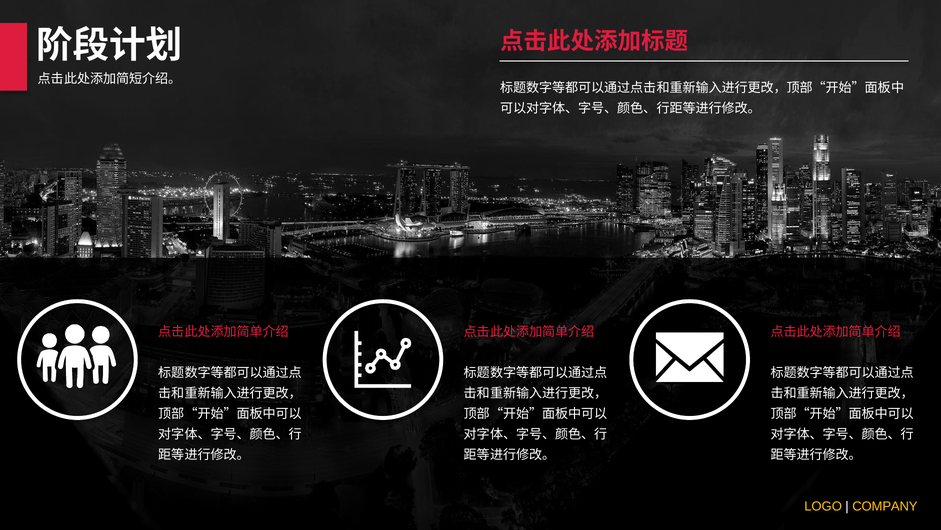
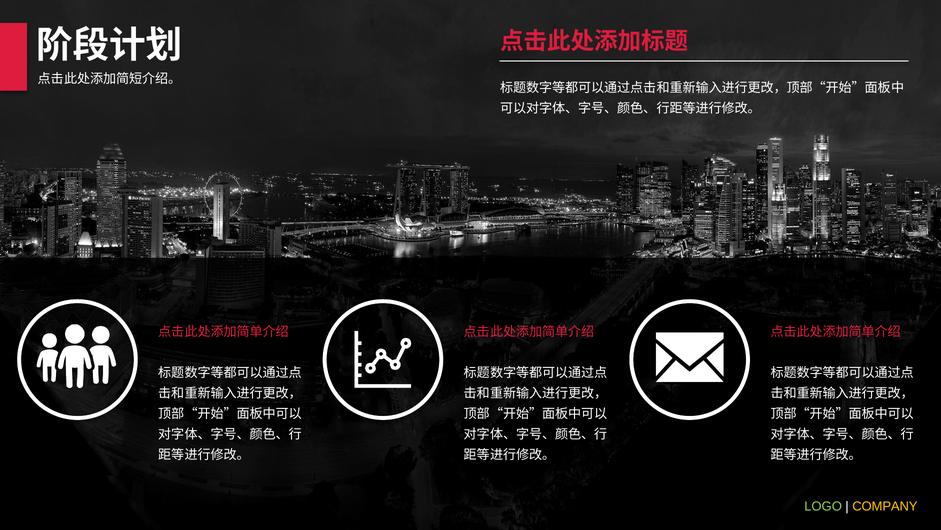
LOGO colour: yellow -> light green
